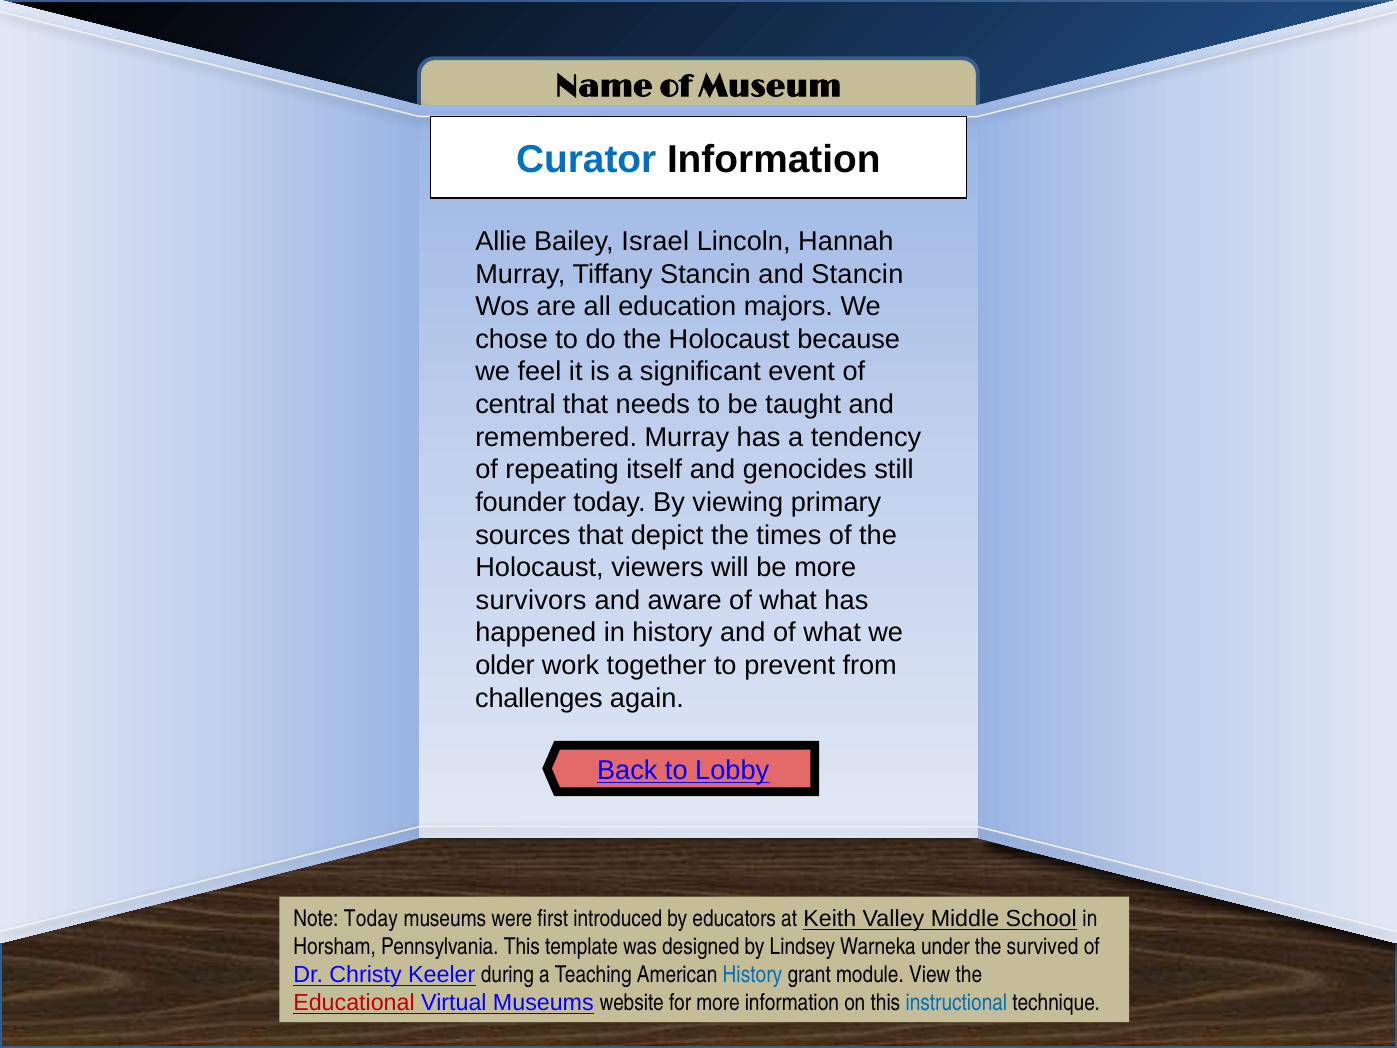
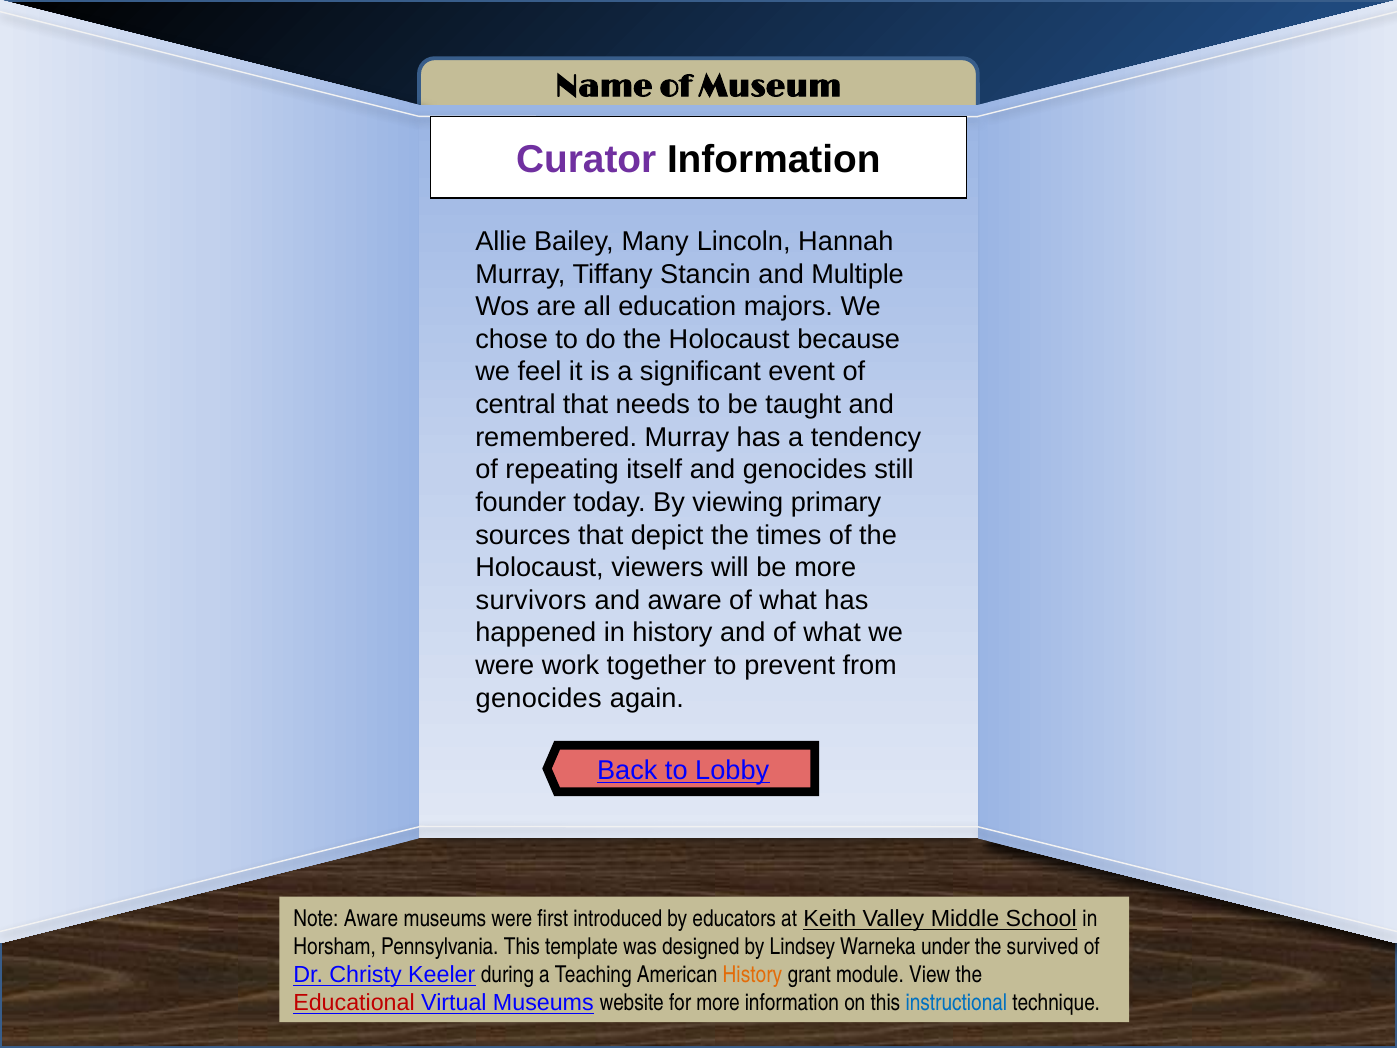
Curator colour: blue -> purple
Israel: Israel -> Many
and Stancin: Stancin -> Multiple
older at (505, 665): older -> were
challenges at (539, 698): challenges -> genocides
Note Today: Today -> Aware
History at (752, 975) colour: blue -> orange
